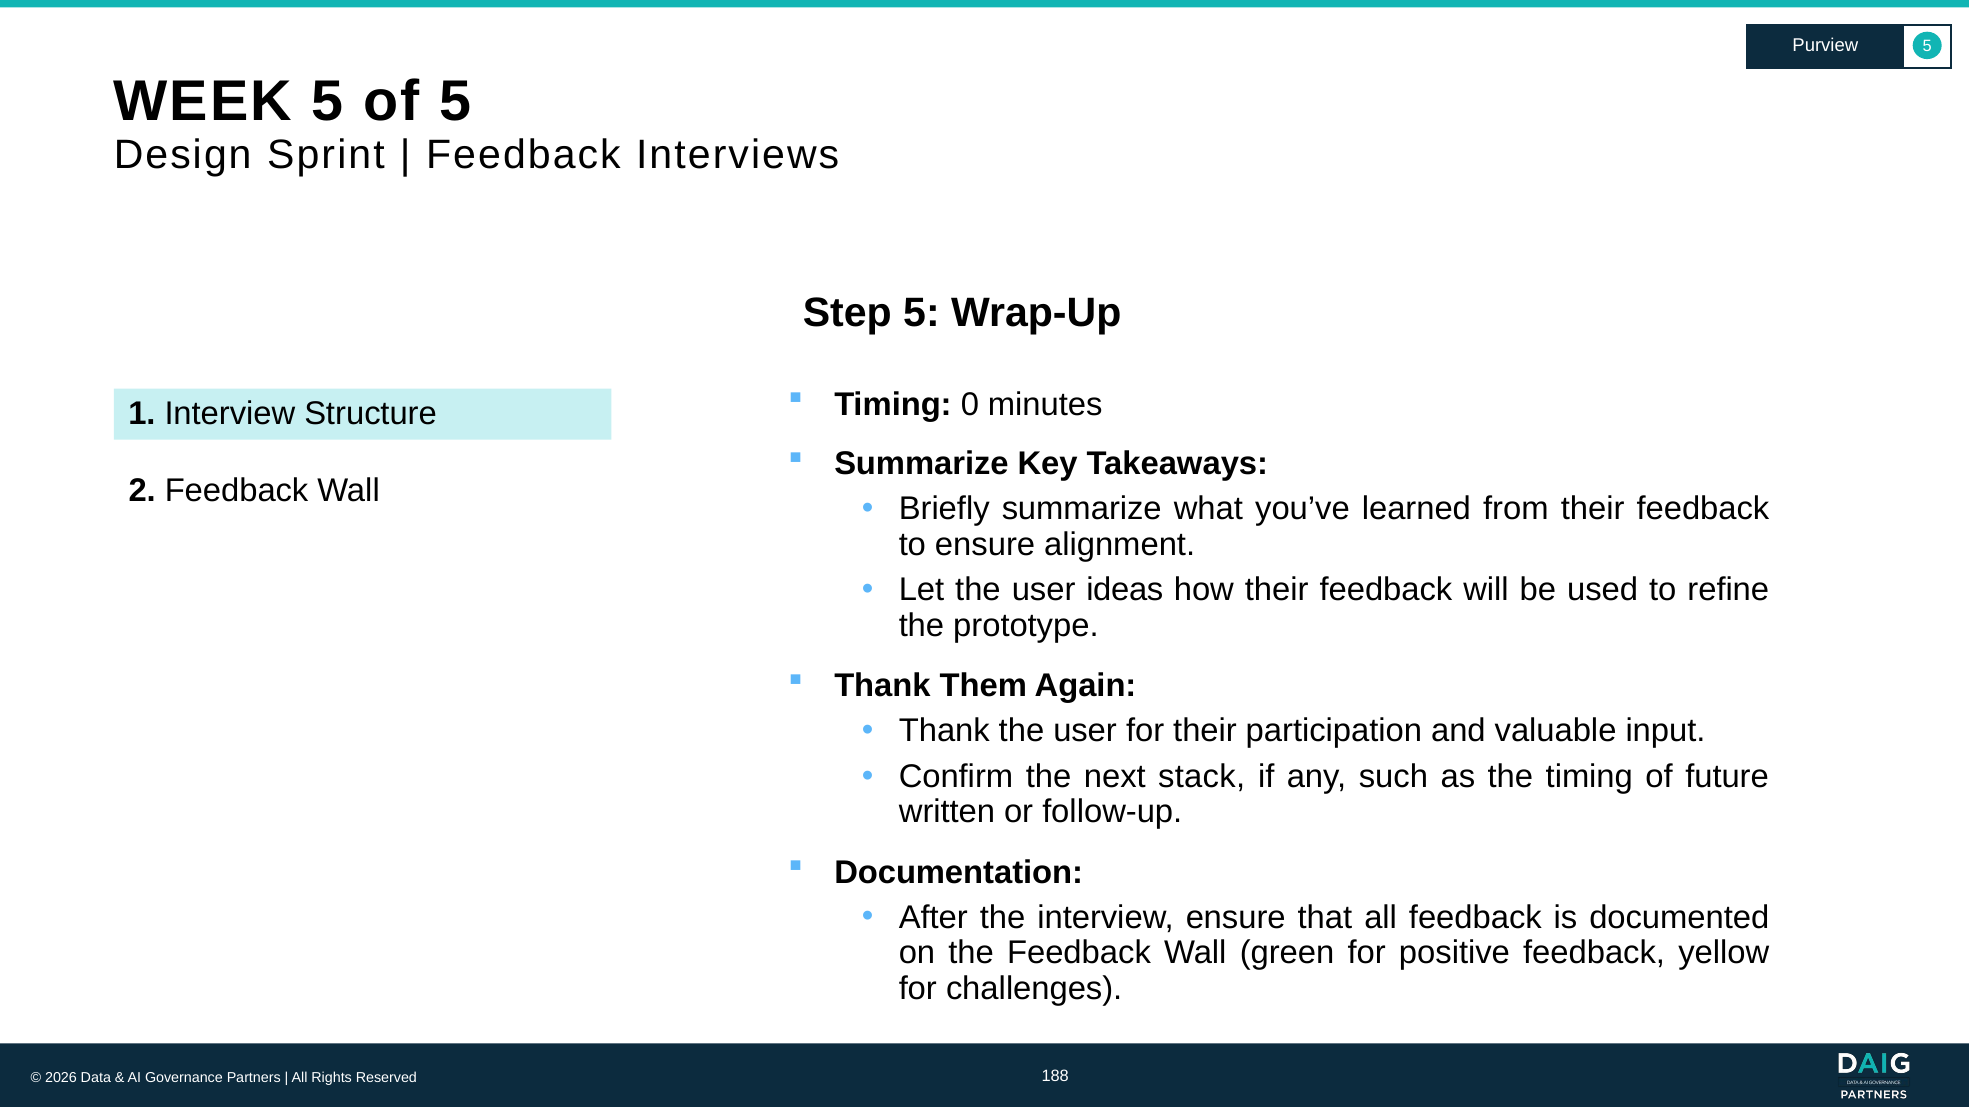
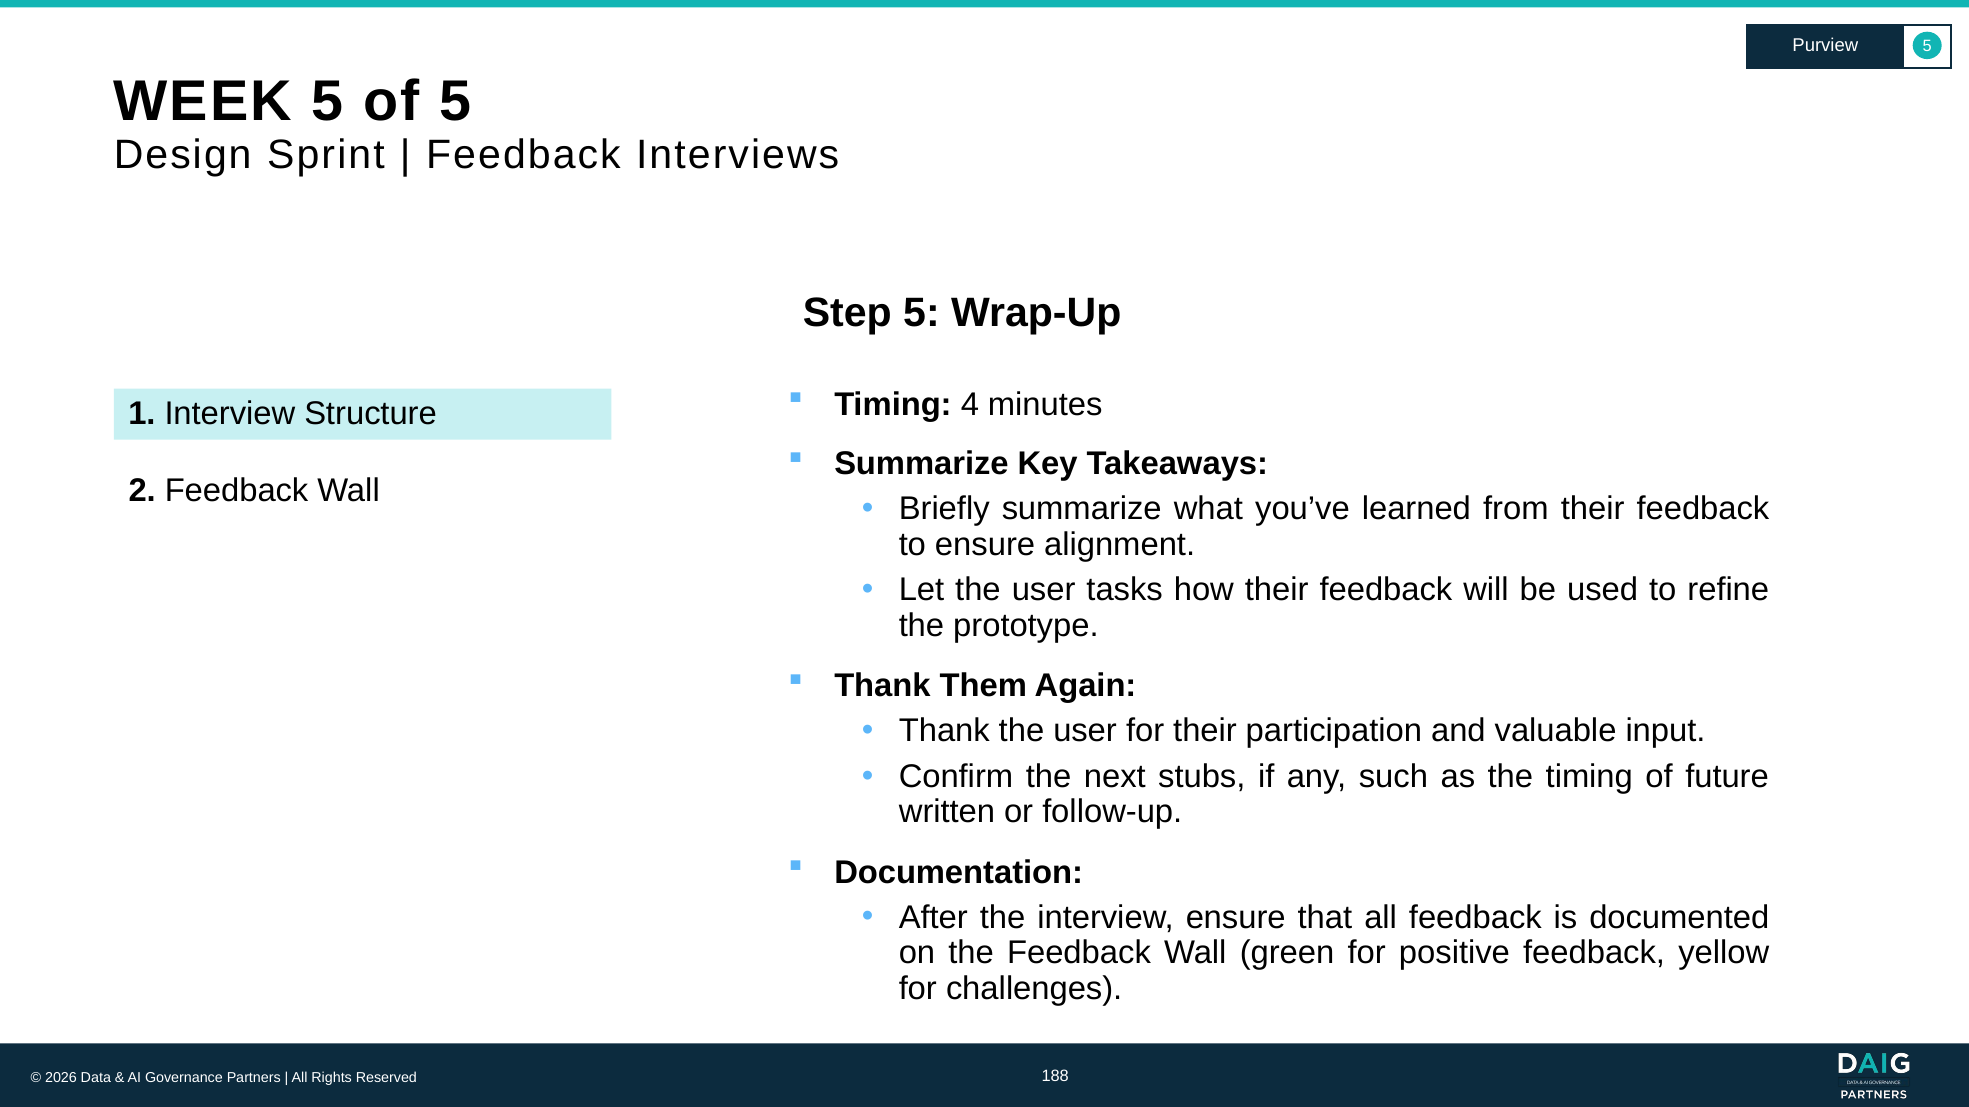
0: 0 -> 4
ideas: ideas -> tasks
stack: stack -> stubs
